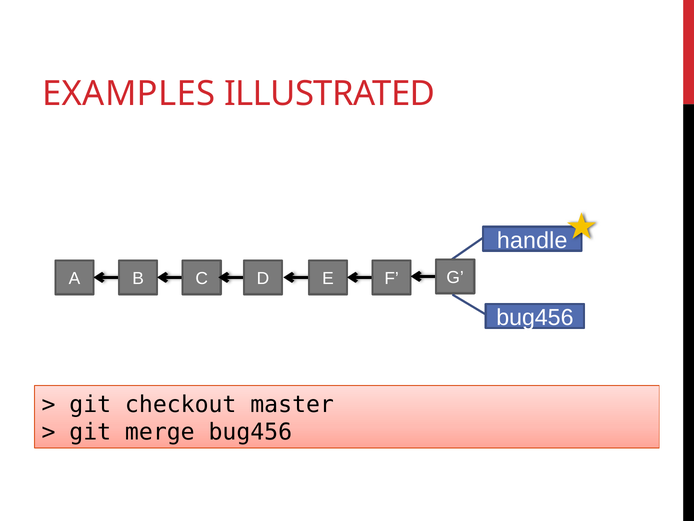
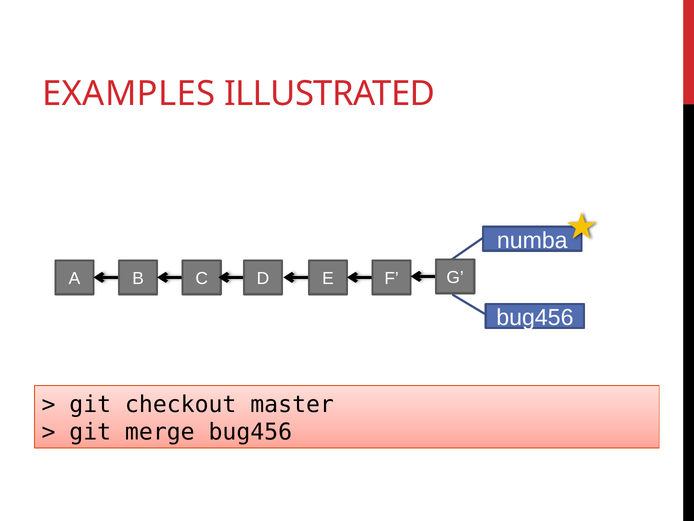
handle: handle -> numba
